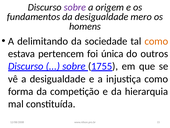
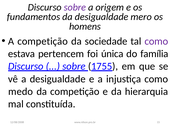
A delimitando: delimitando -> competição
como at (156, 41) colour: orange -> purple
outros: outros -> família
forma: forma -> medo
